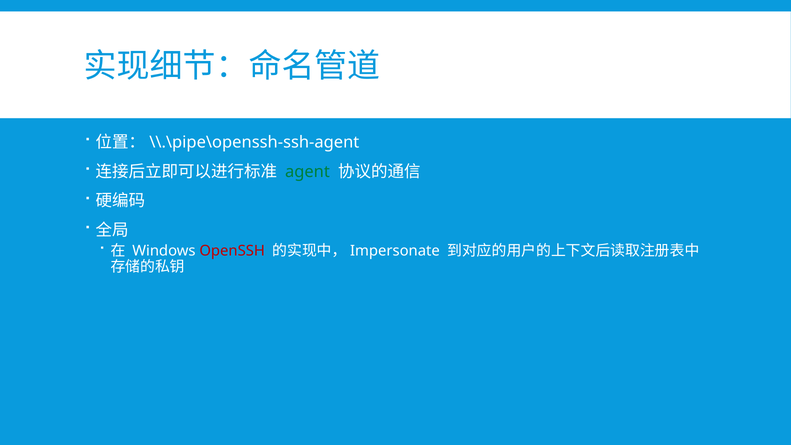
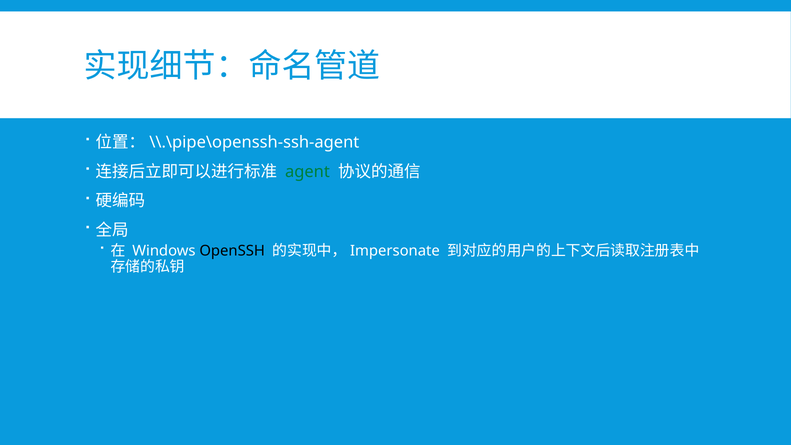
OpenSSH colour: red -> black
